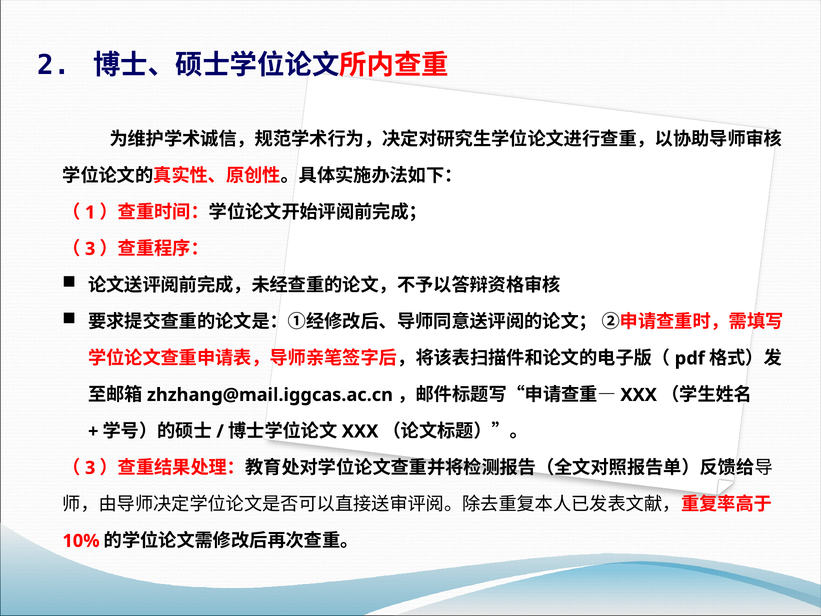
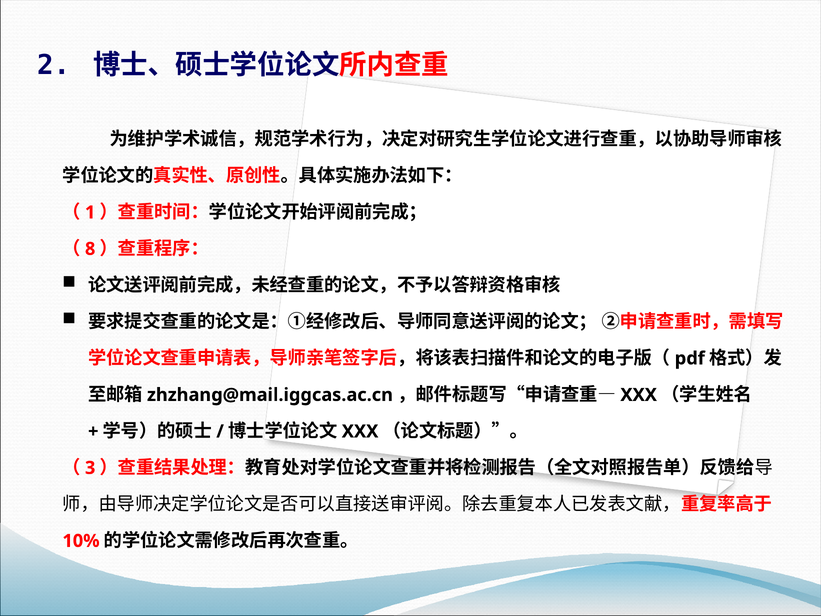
3 at (90, 249): 3 -> 8
